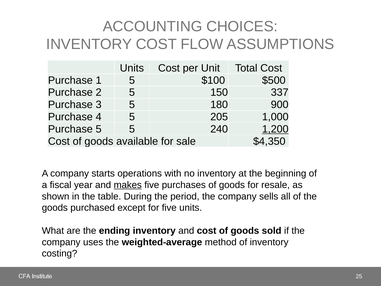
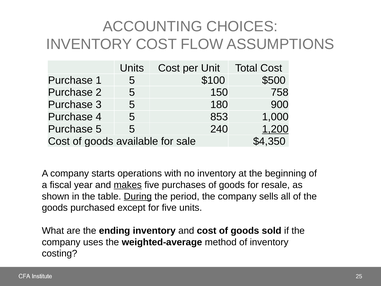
337: 337 -> 758
205: 205 -> 853
During underline: none -> present
